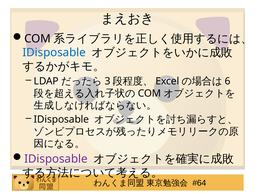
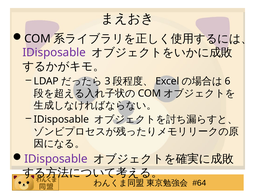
IDisposable at (54, 53) colour: blue -> purple
